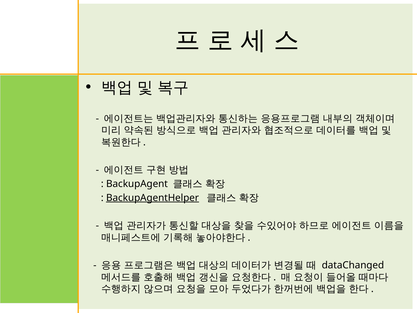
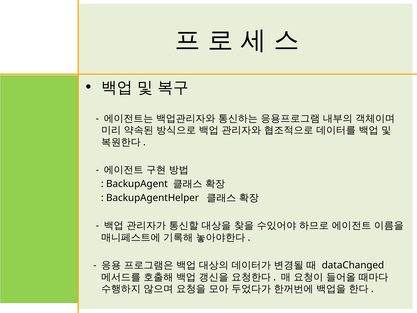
BackupAgentHelper underline: present -> none
